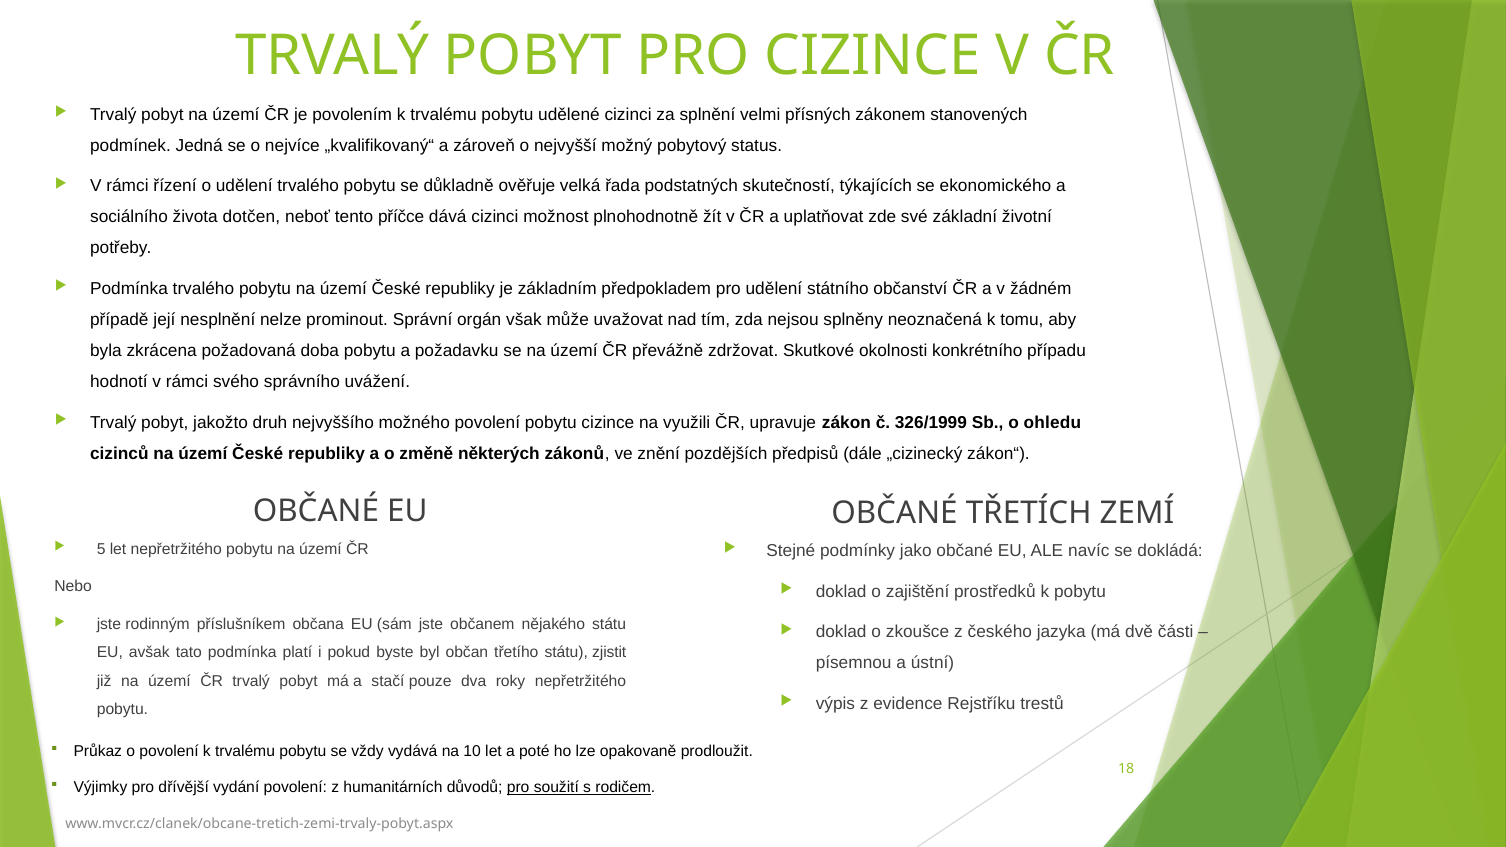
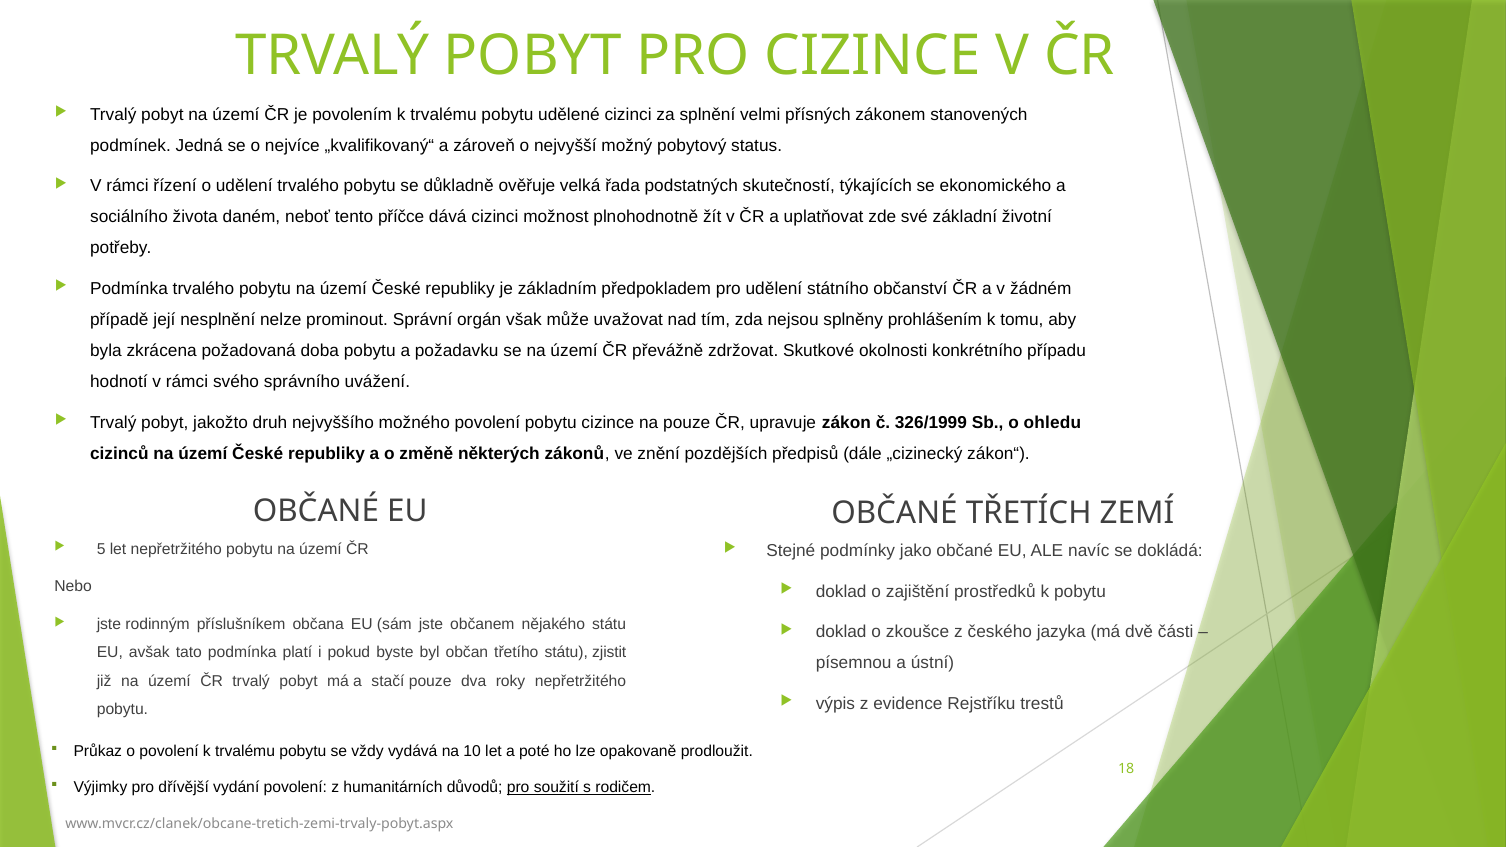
dotčen: dotčen -> daném
neoznačená: neoznačená -> prohlášením
na využili: využili -> pouze
